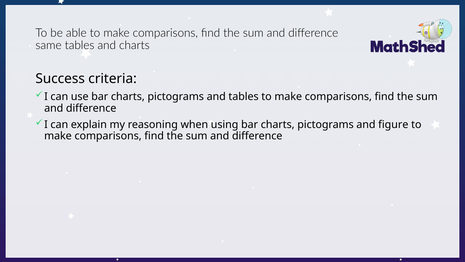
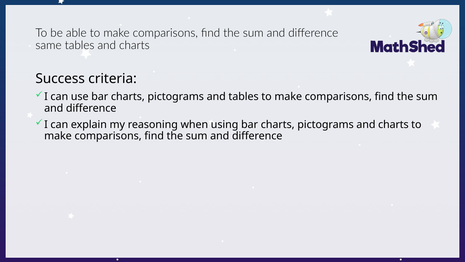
pictograms and figure: figure -> charts
